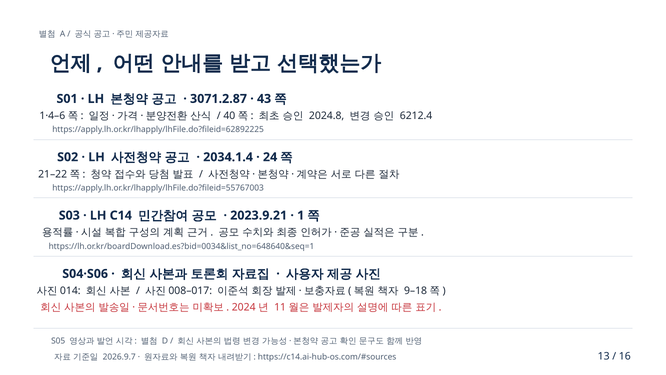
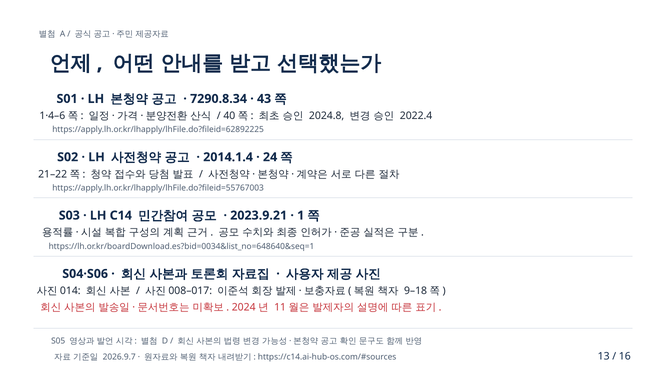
3071.2.87: 3071.2.87 -> 7290.8.34
6212.4: 6212.4 -> 2022.4
2034.1.4: 2034.1.4 -> 2014.1.4
